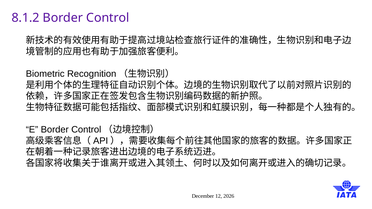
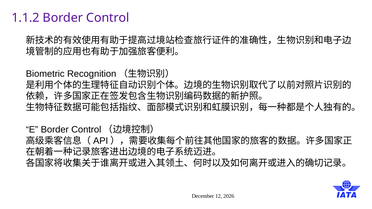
8.1.2: 8.1.2 -> 1.1.2
